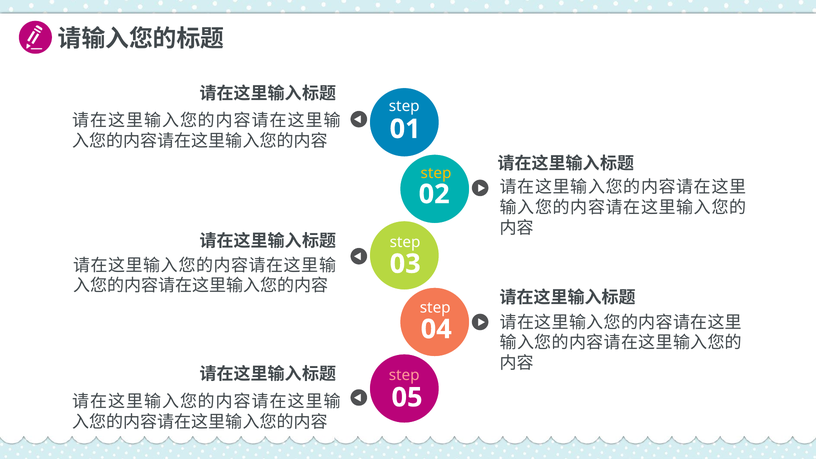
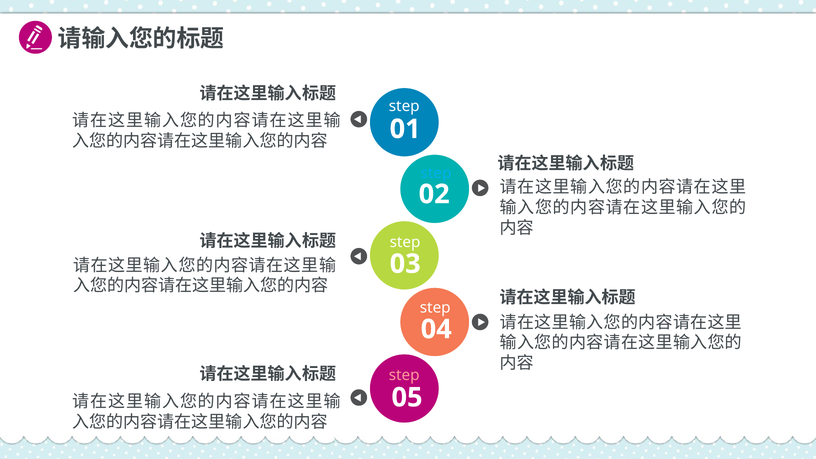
step at (436, 173) colour: yellow -> light blue
